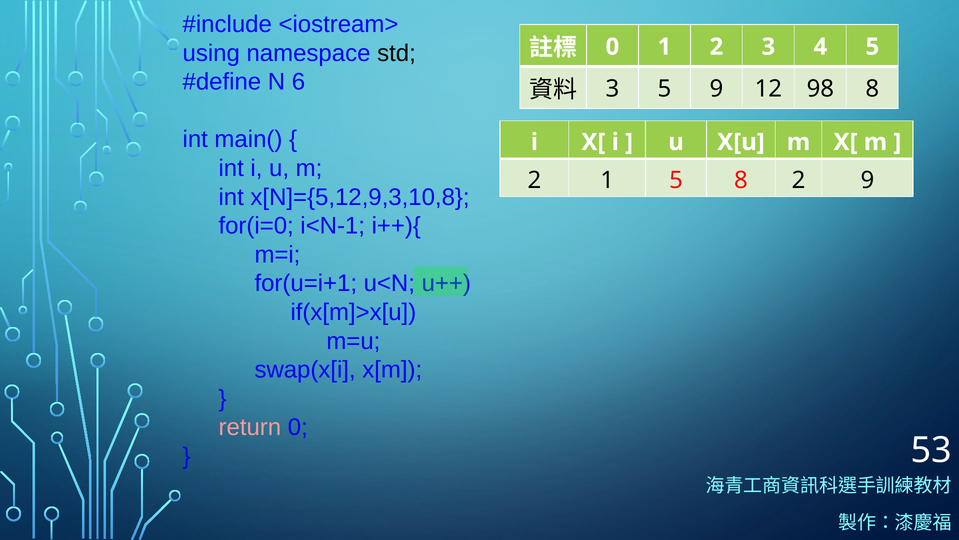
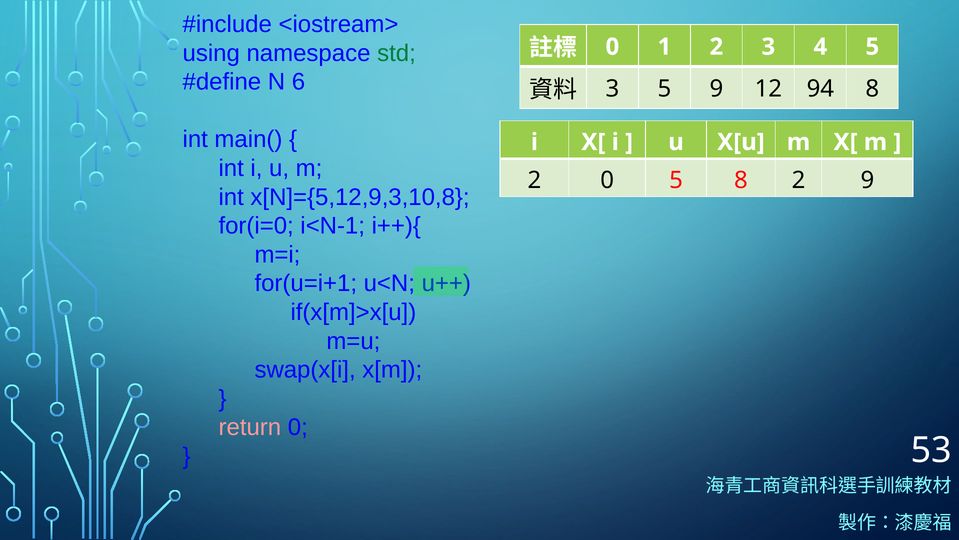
std colour: black -> green
98: 98 -> 94
2 1: 1 -> 0
